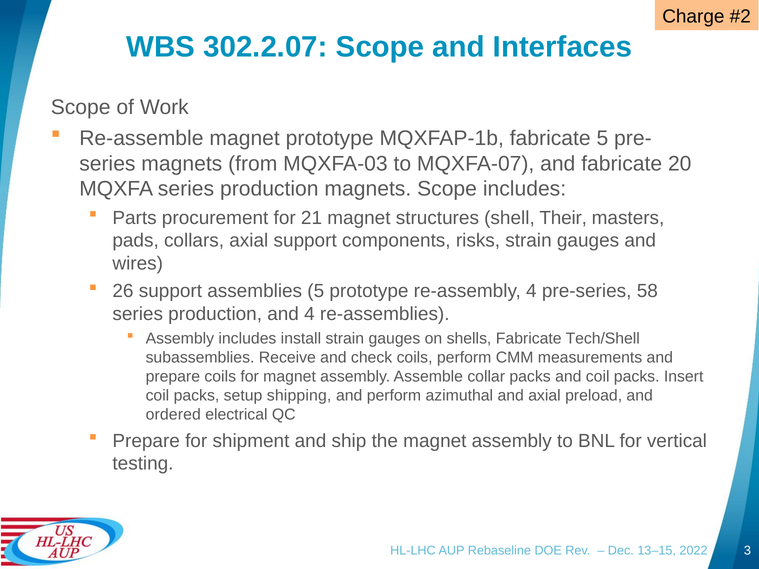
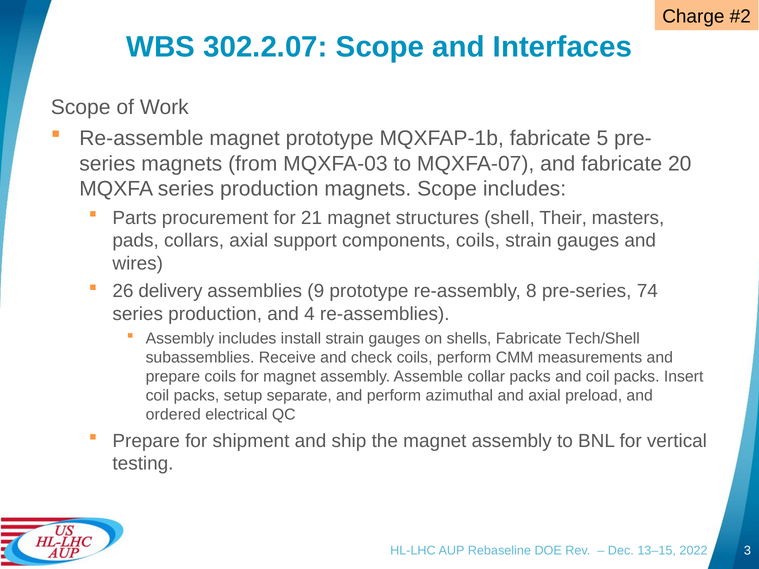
components risks: risks -> coils
26 support: support -> delivery
assemblies 5: 5 -> 9
re-assembly 4: 4 -> 8
58: 58 -> 74
shipping: shipping -> separate
